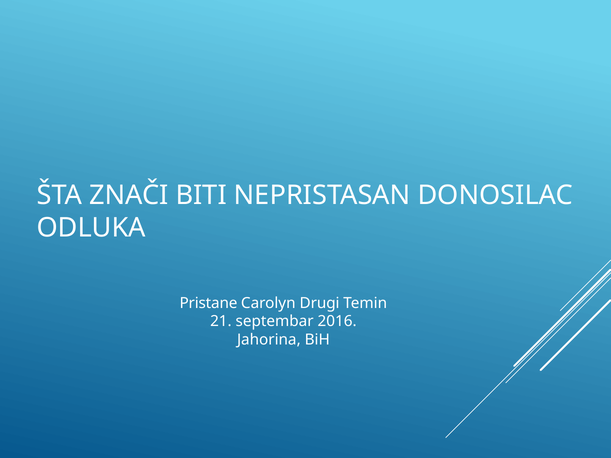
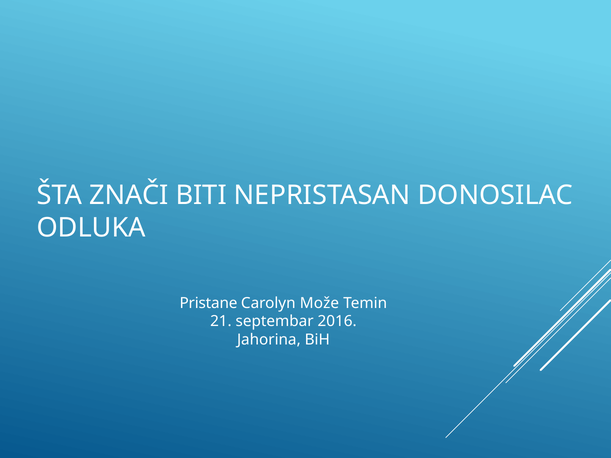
Drugi: Drugi -> Može
